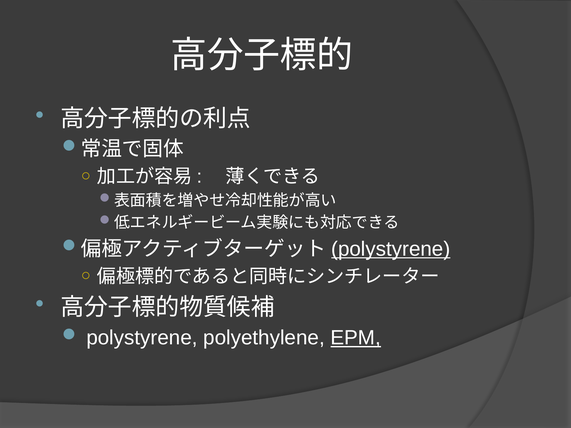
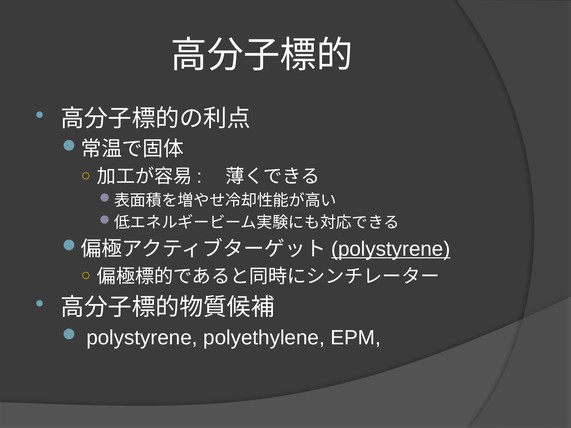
EPM underline: present -> none
